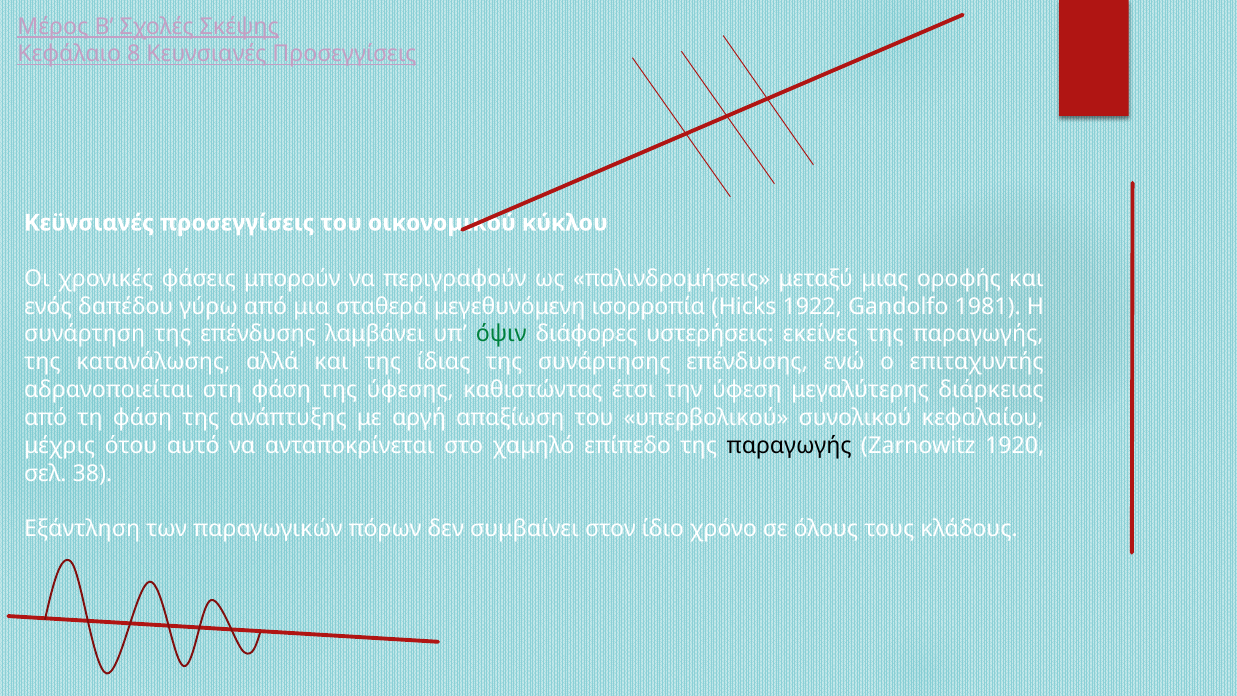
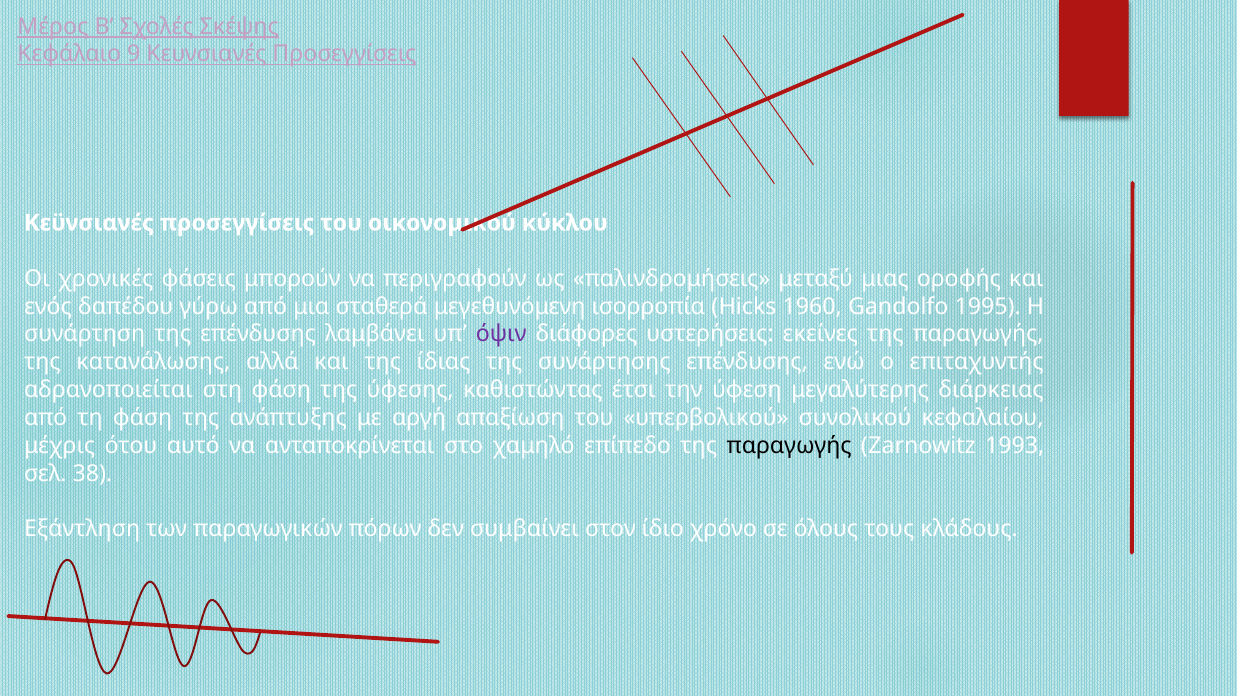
8: 8 -> 9
1922: 1922 -> 1960
1981: 1981 -> 1995
όψιν colour: green -> purple
1920: 1920 -> 1993
